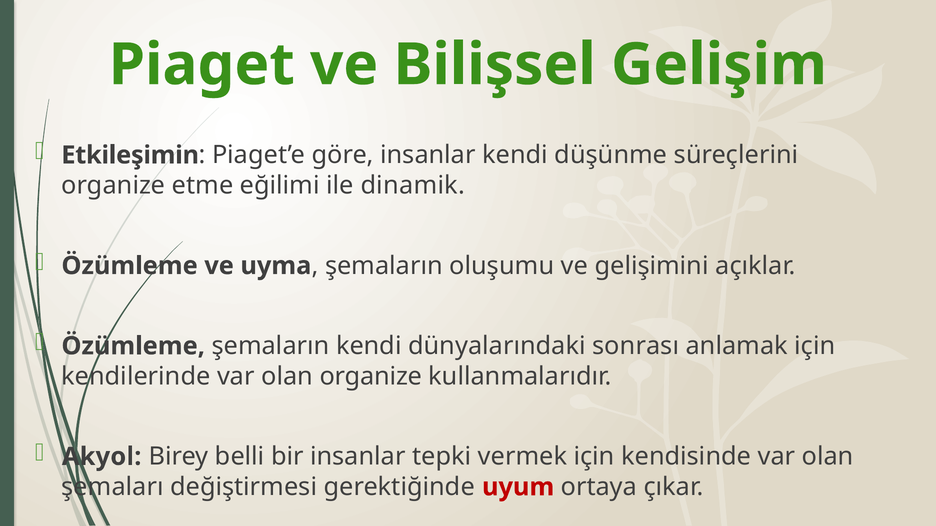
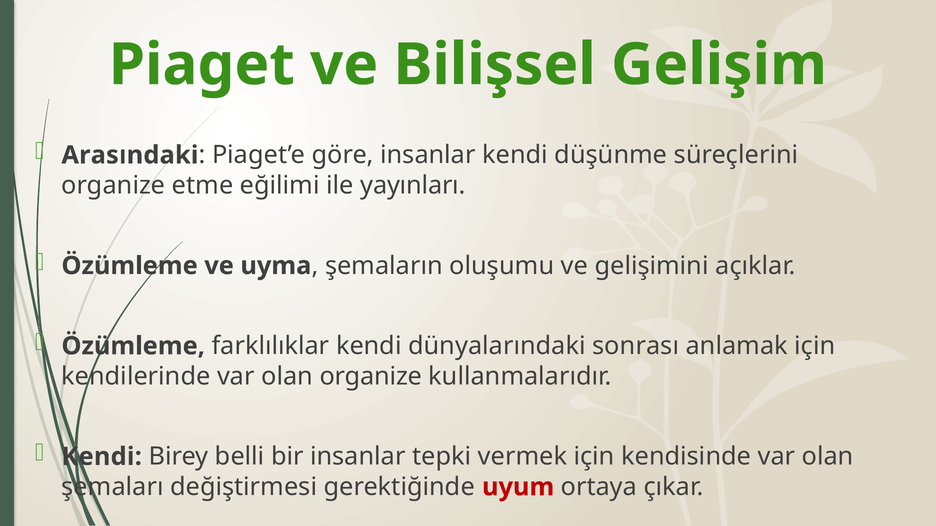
Etkileşimin: Etkileşimin -> Arasındaki
dinamik: dinamik -> yayınları
Özümleme şemaların: şemaların -> farklılıklar
Akyol at (102, 457): Akyol -> Kendi
